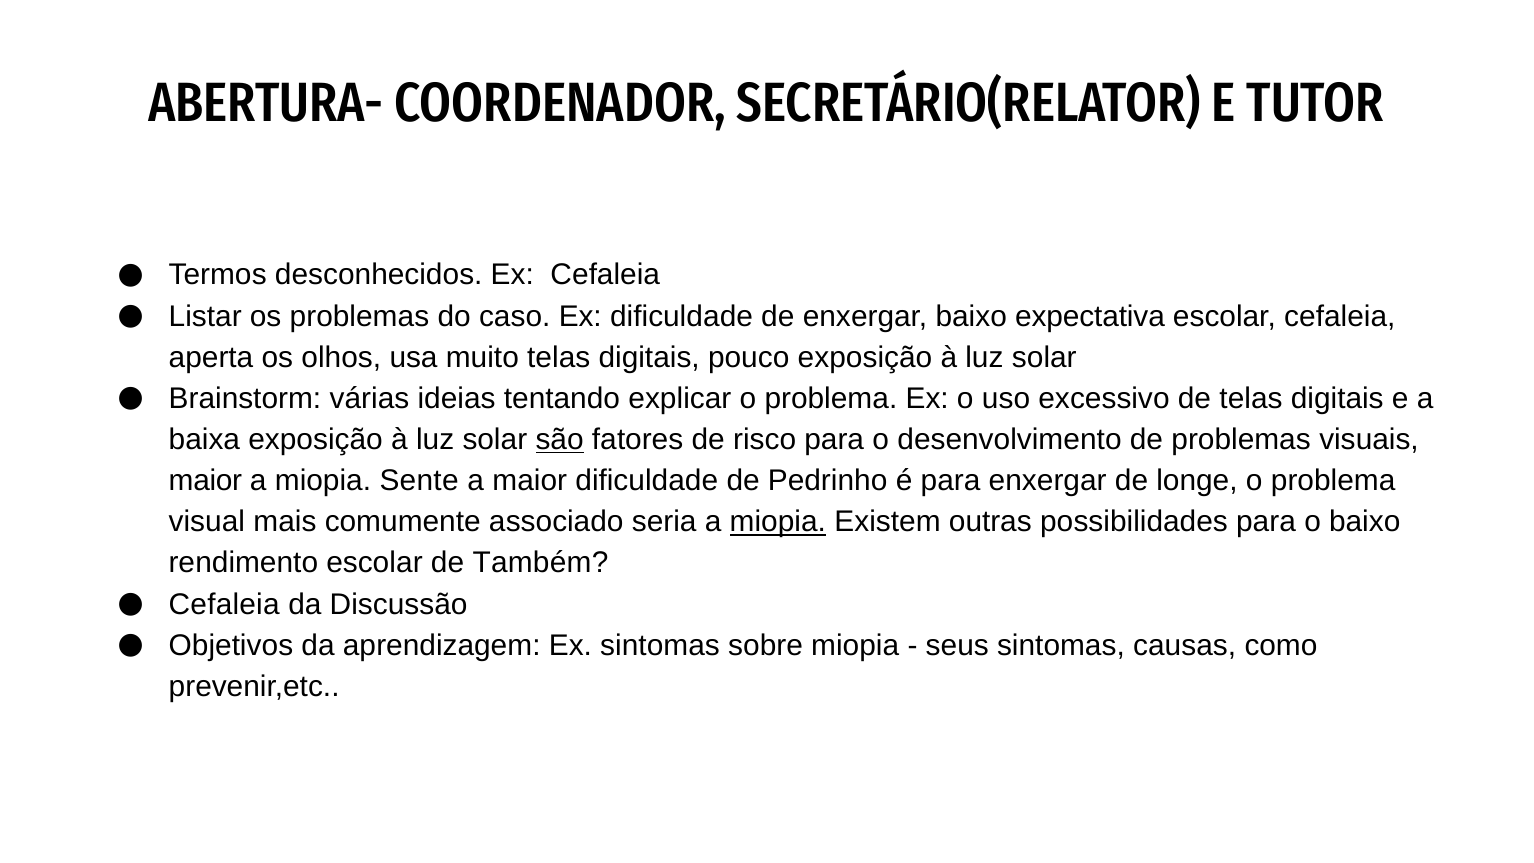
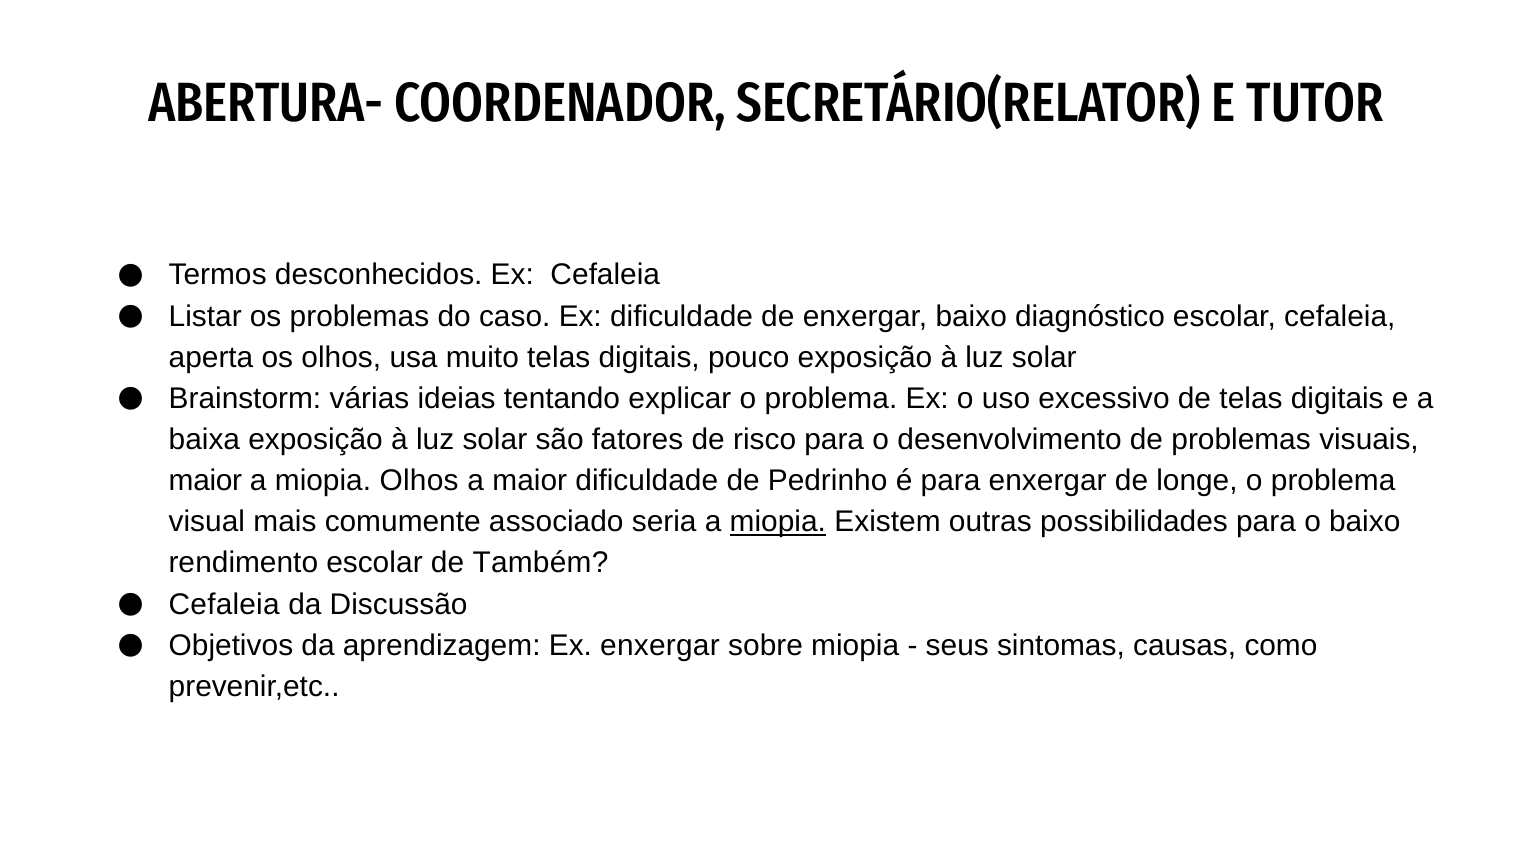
expectativa: expectativa -> diagnóstico
são underline: present -> none
miopia Sente: Sente -> Olhos
Ex sintomas: sintomas -> enxergar
